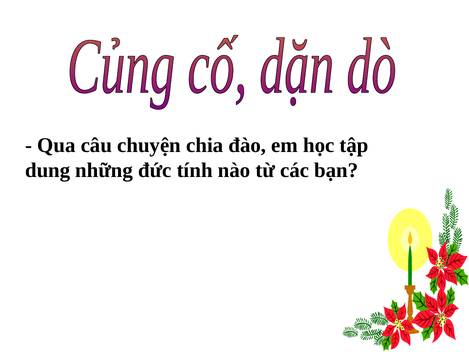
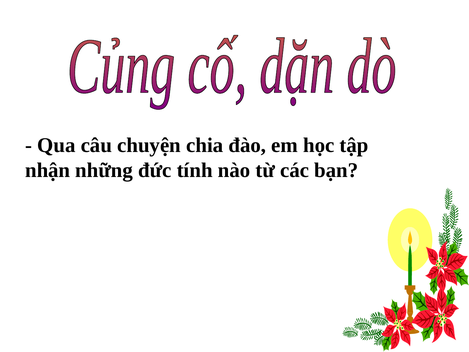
dung: dung -> nhận
